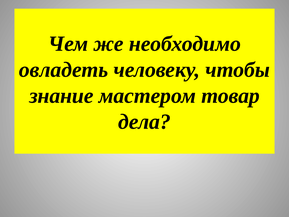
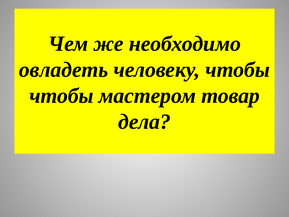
знание at (61, 96): знание -> чтобы
